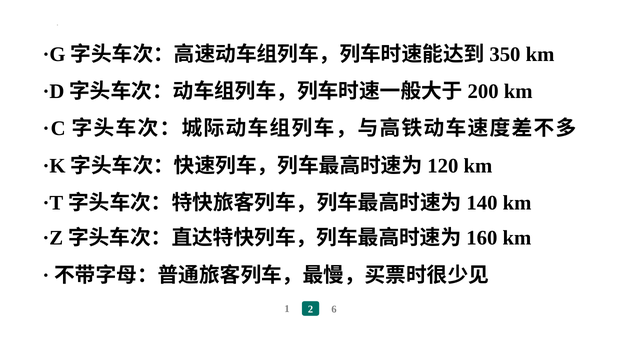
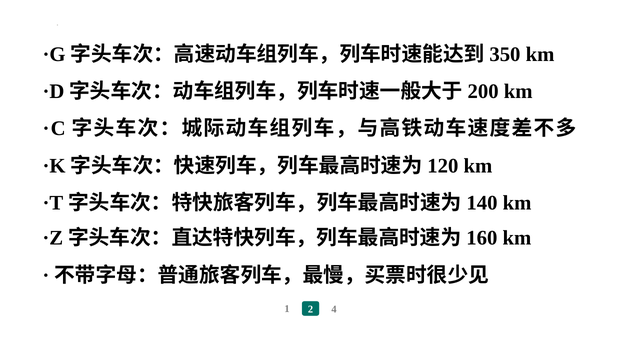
6: 6 -> 4
